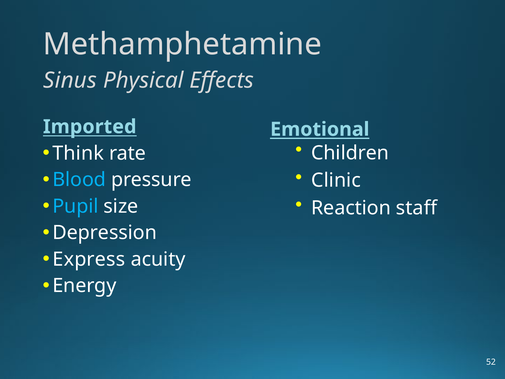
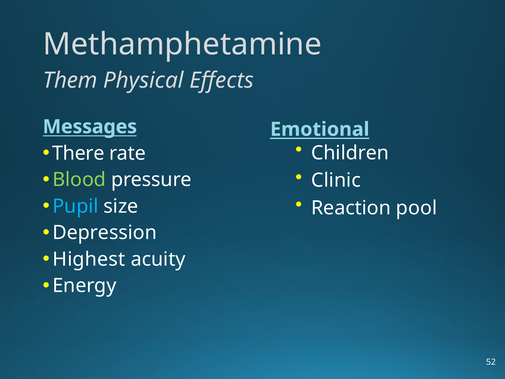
Sinus: Sinus -> Them
Imported: Imported -> Messages
Think: Think -> There
Blood colour: light blue -> light green
staff: staff -> pool
Express: Express -> Highest
